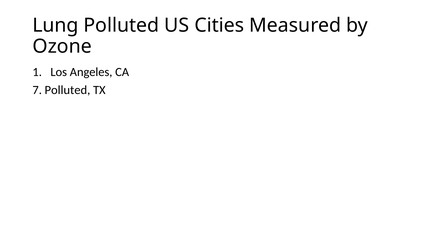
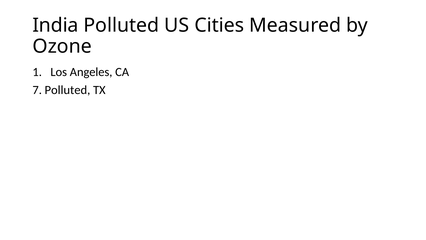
Lung: Lung -> India
